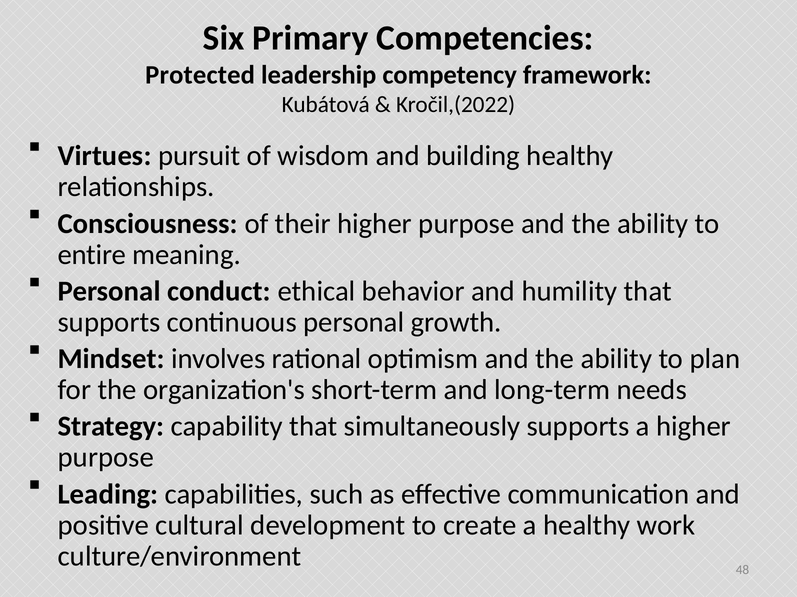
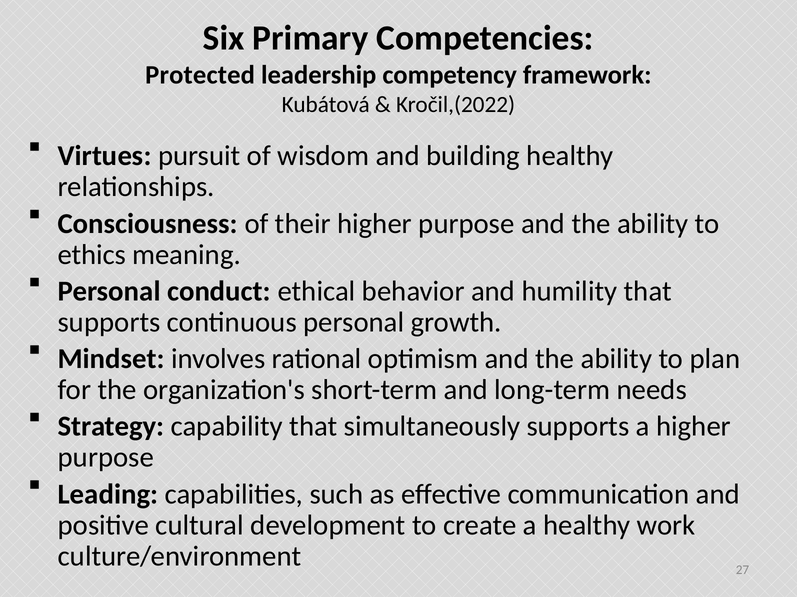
entire: entire -> ethics
48: 48 -> 27
